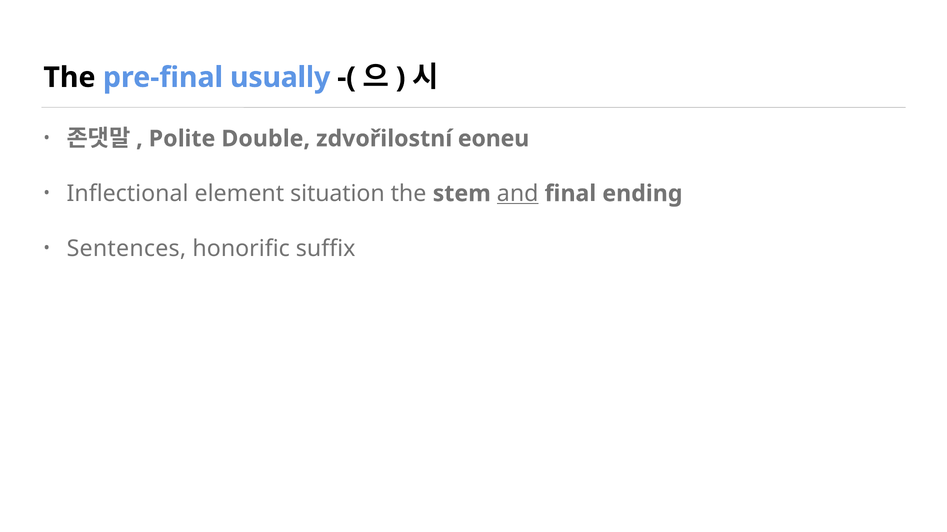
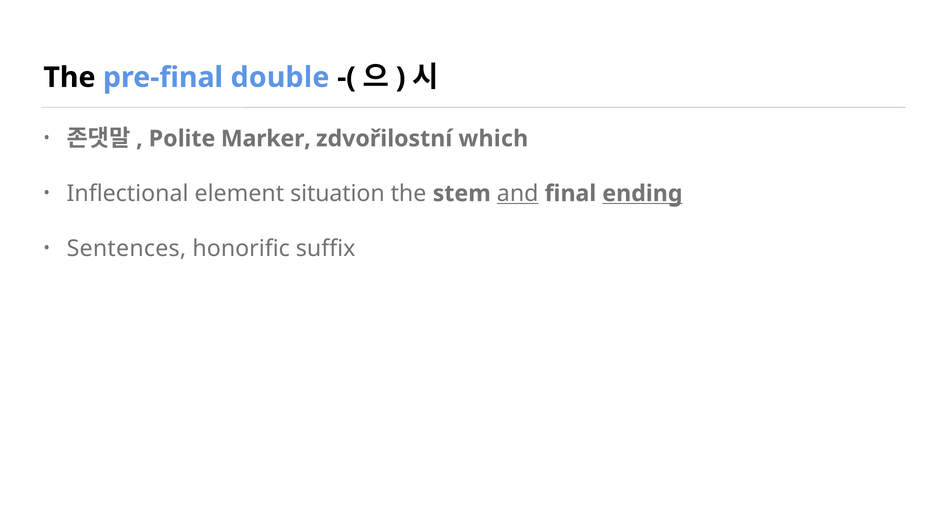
usually: usually -> double
Double: Double -> Marker
eoneu: eoneu -> which
ending underline: none -> present
